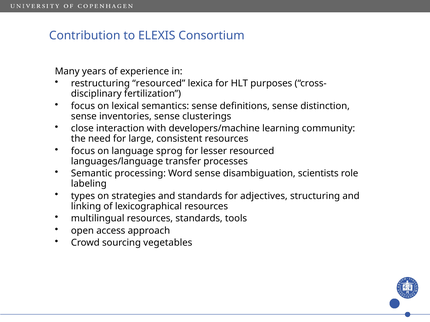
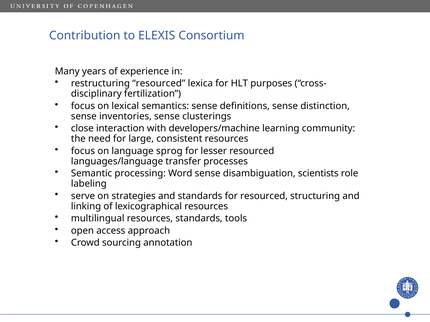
types: types -> serve
for adjectives: adjectives -> resourced
vegetables: vegetables -> annotation
